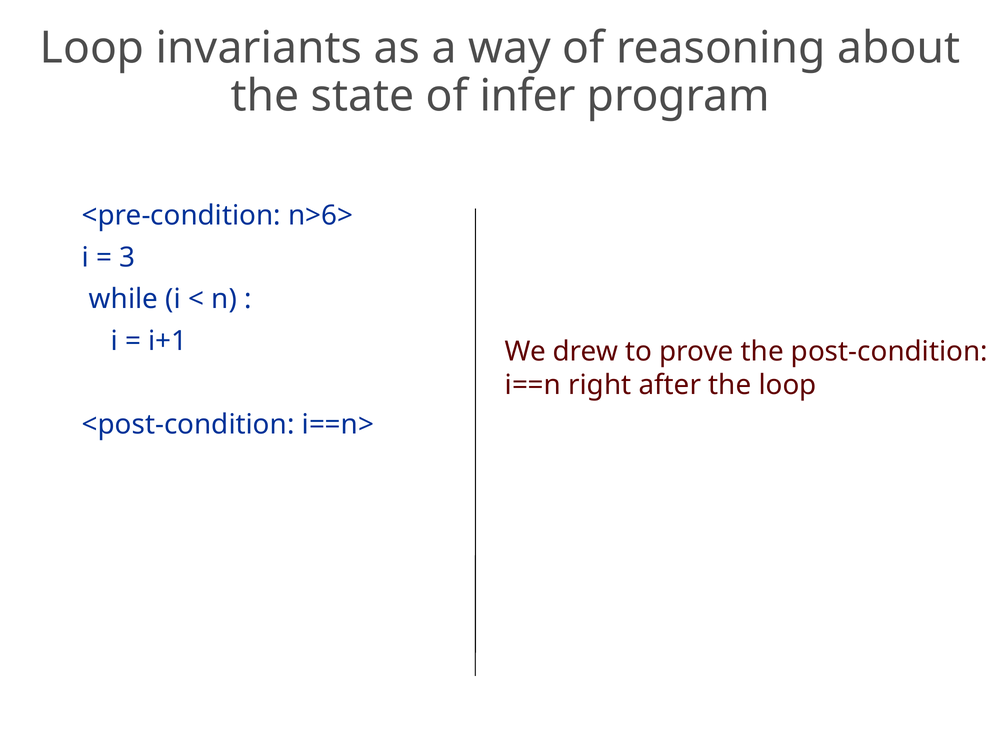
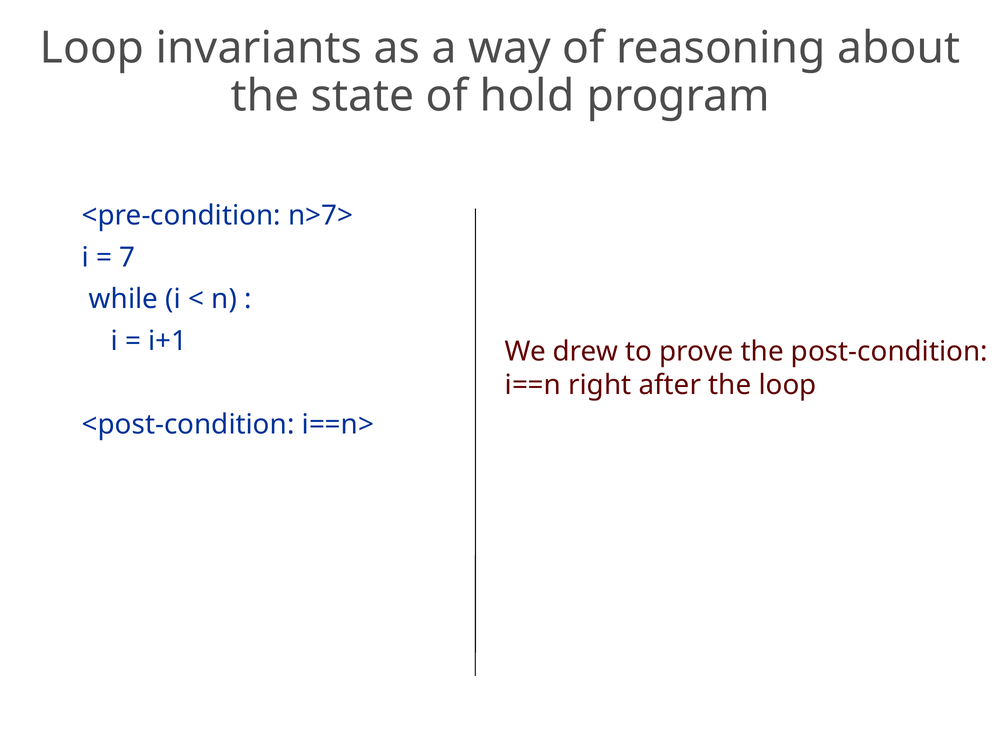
infer: infer -> hold
n>6>: n>6> -> n>7>
3: 3 -> 7
